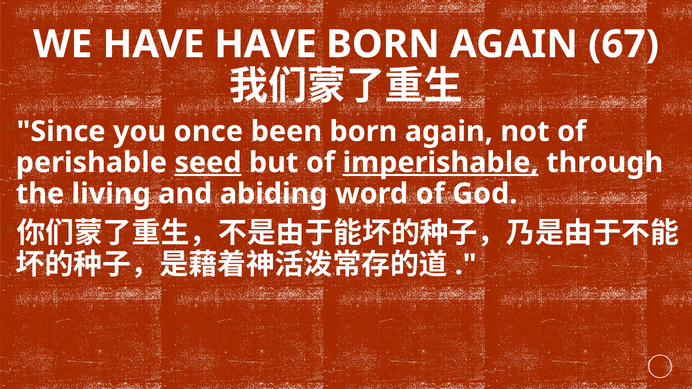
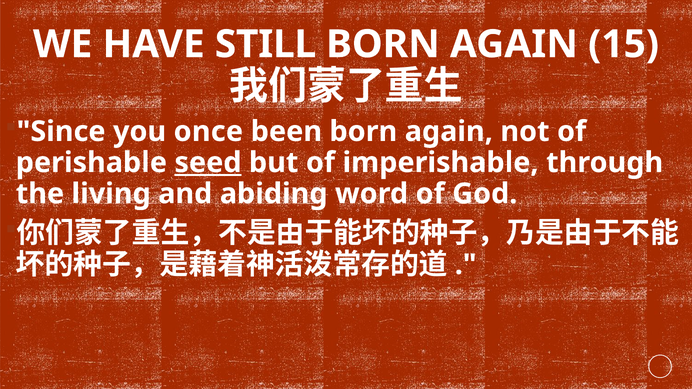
HAVE HAVE: HAVE -> STILL
67: 67 -> 15
imperishable underline: present -> none
